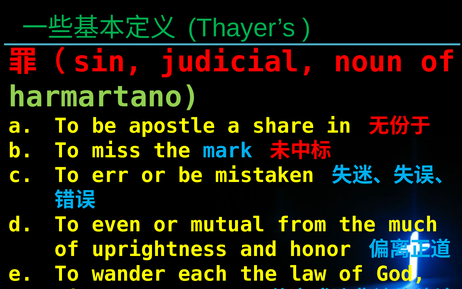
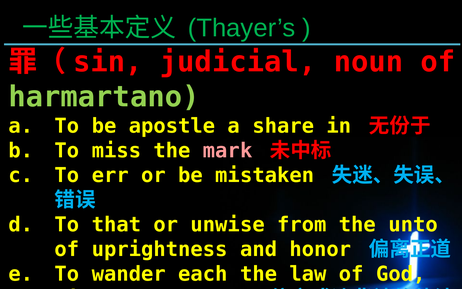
mark colour: light blue -> pink
even: even -> that
mutual: mutual -> unwise
much: much -> unto
